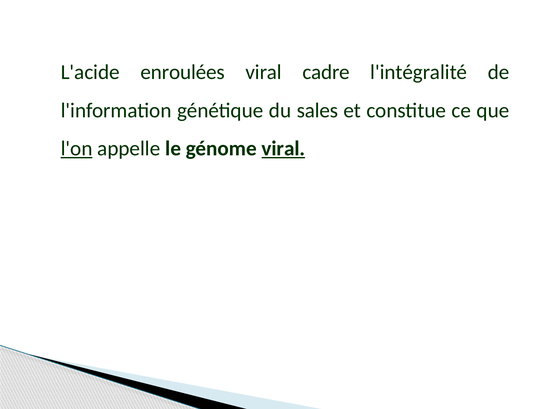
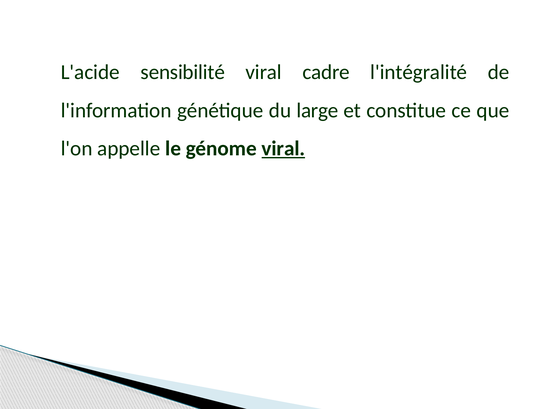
enroulées: enroulées -> sensibilité
sales: sales -> large
l'on underline: present -> none
